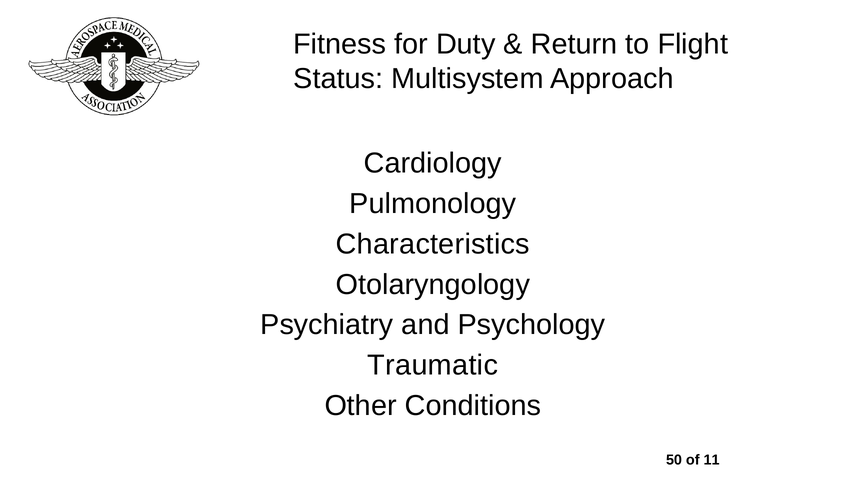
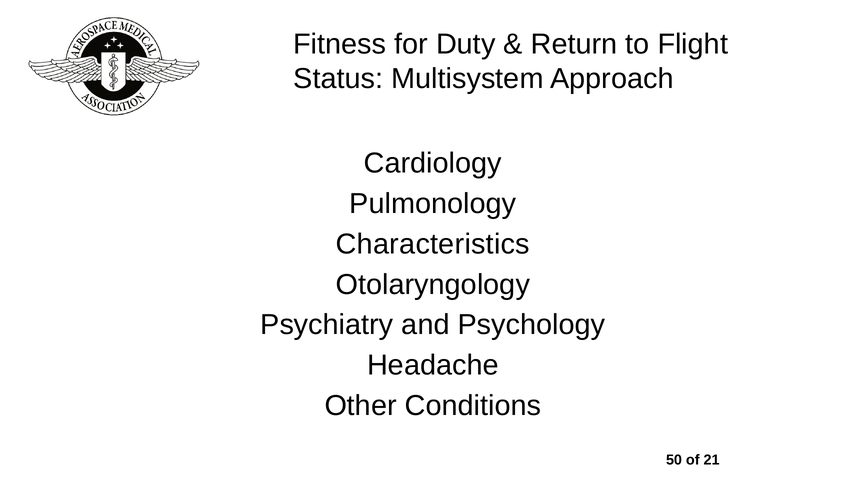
Traumatic: Traumatic -> Headache
11: 11 -> 21
